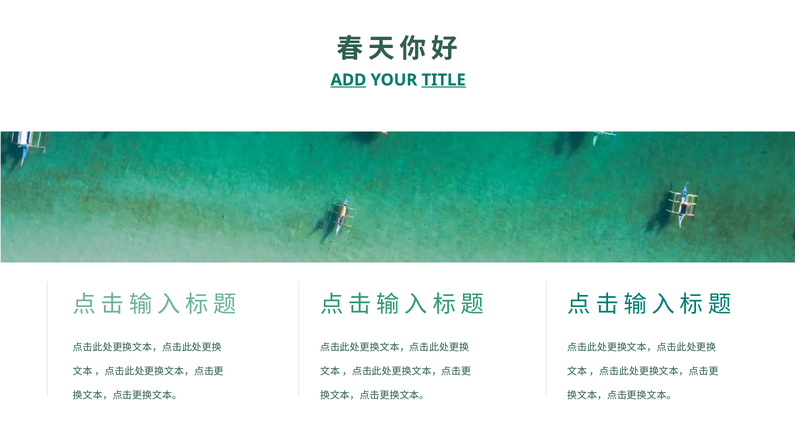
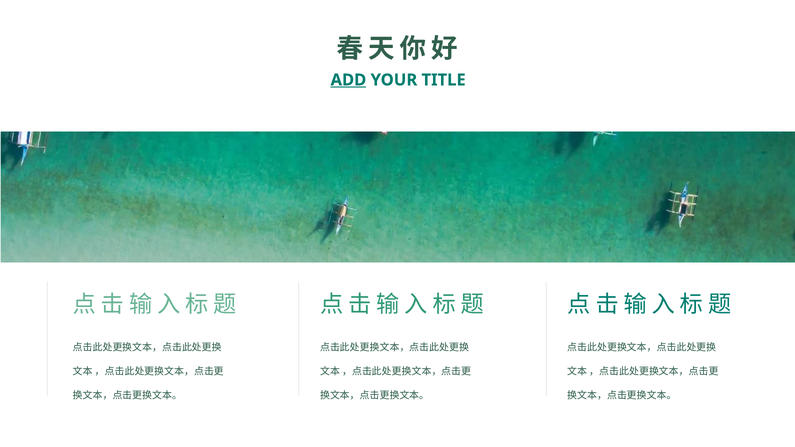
TITLE underline: present -> none
